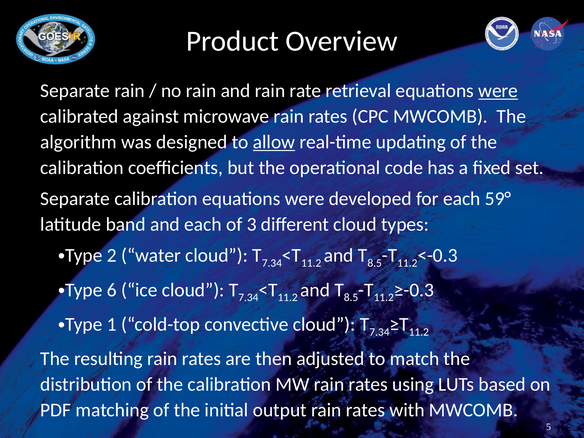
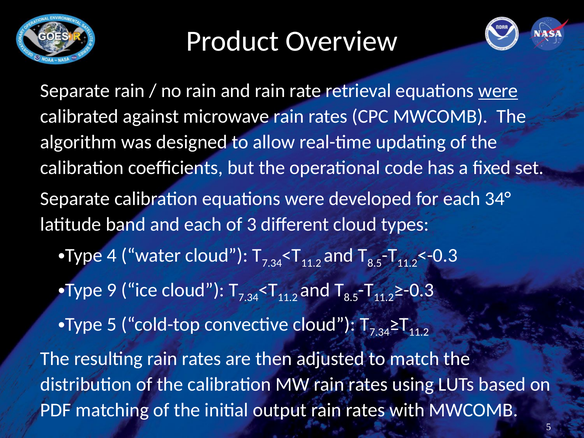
allow underline: present -> none
59°: 59° -> 34°
2: 2 -> 4
6: 6 -> 9
Type 1: 1 -> 5
